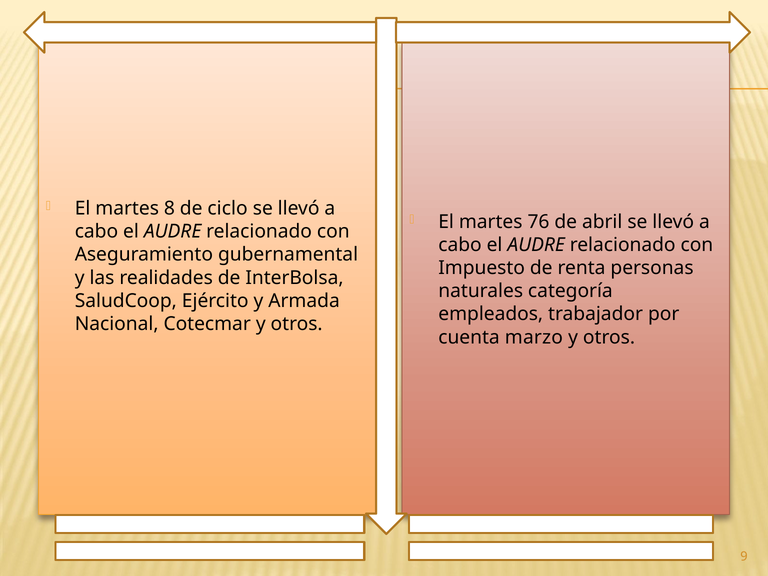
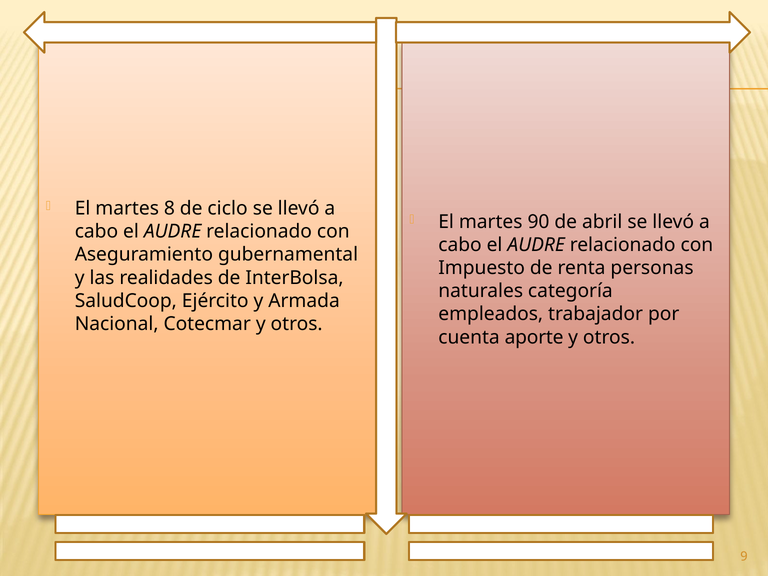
76: 76 -> 90
marzo: marzo -> aporte
